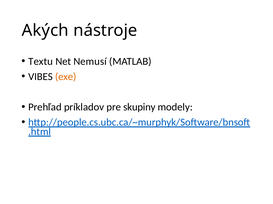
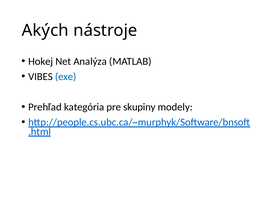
Textu: Textu -> Hokej
Nemusí: Nemusí -> Analýza
exe colour: orange -> blue
príkladov: príkladov -> kategória
